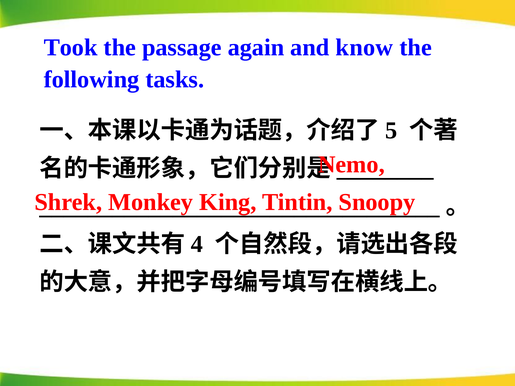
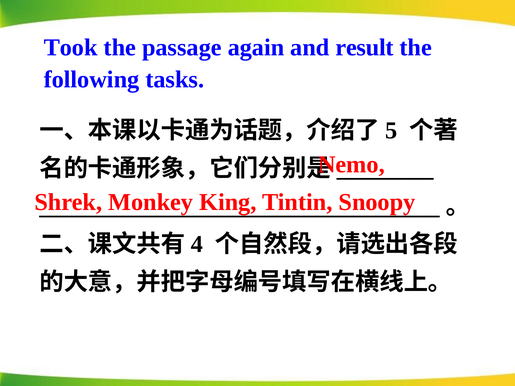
know: know -> result
